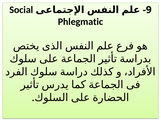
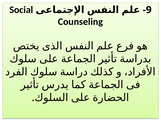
Phlegmatic: Phlegmatic -> Counseling
